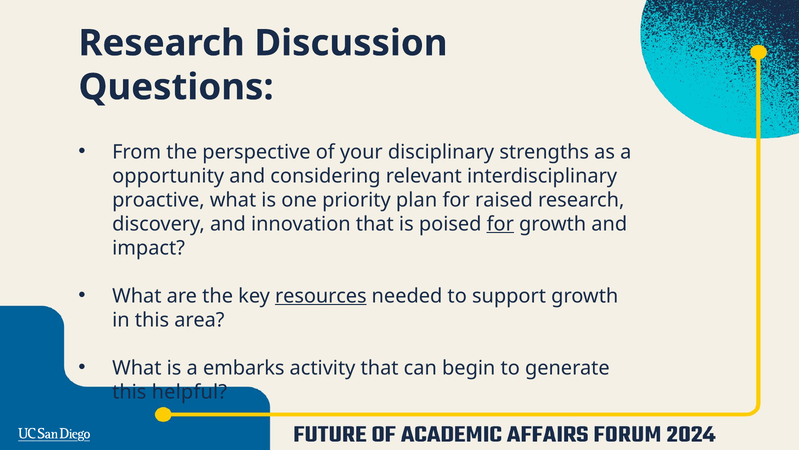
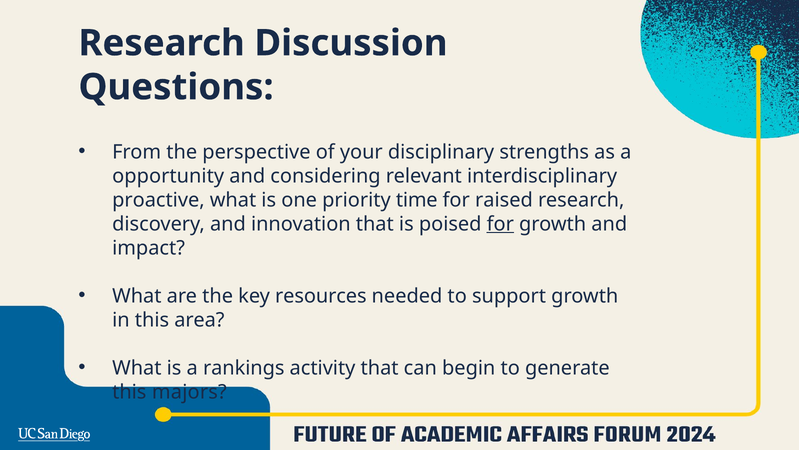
plan: plan -> time
resources underline: present -> none
embarks: embarks -> rankings
helpful: helpful -> majors
